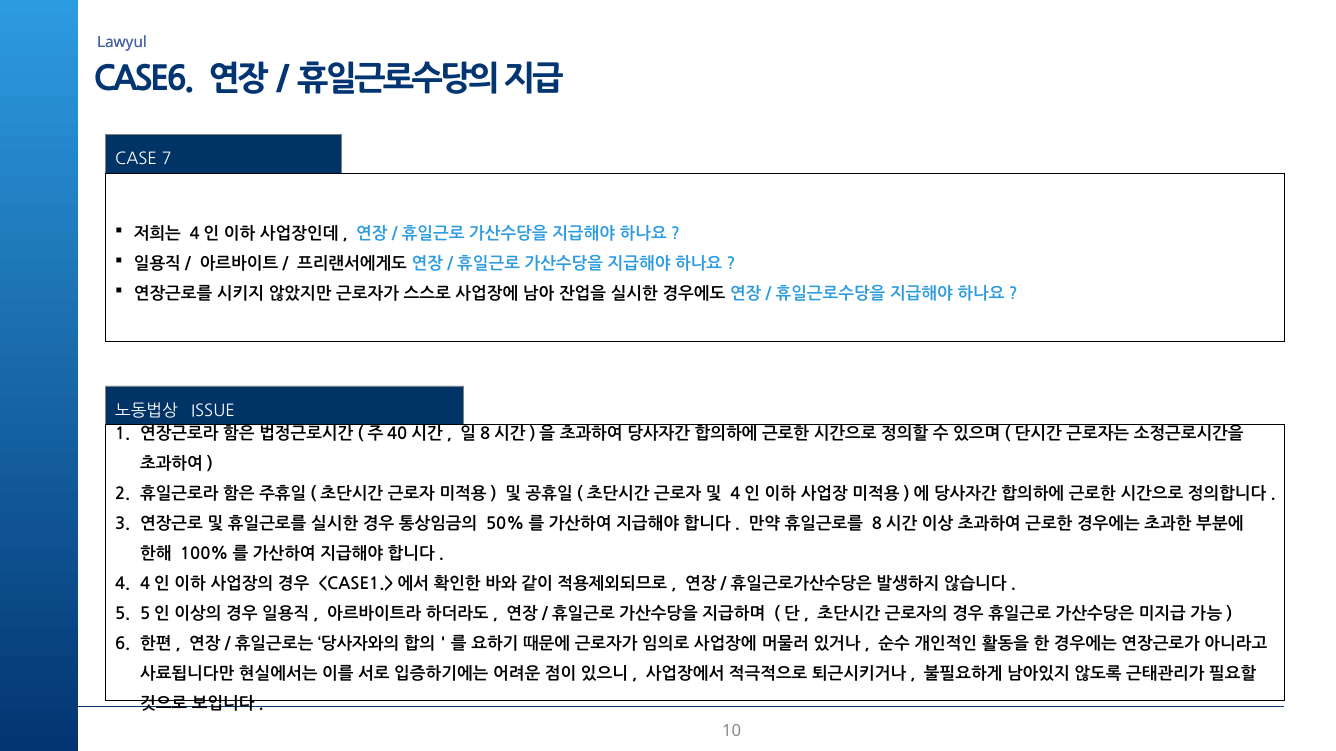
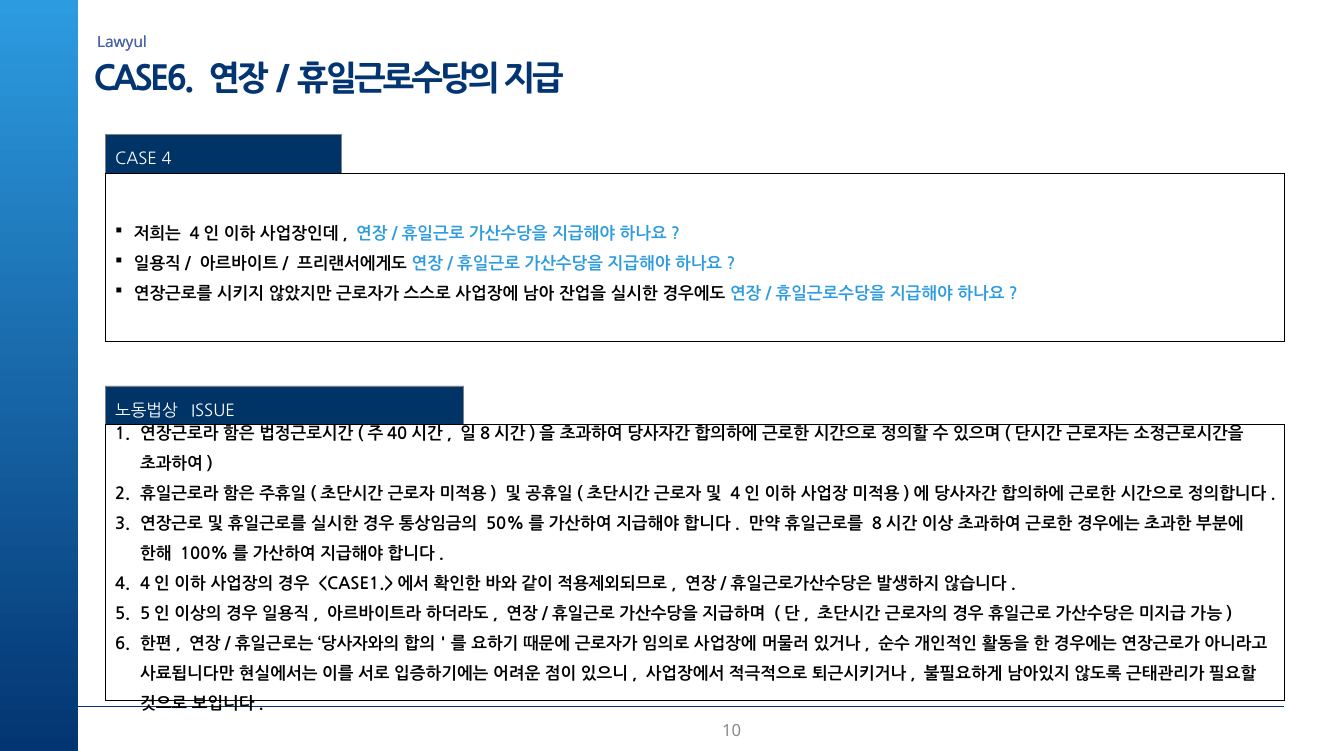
CASE 7: 7 -> 4
